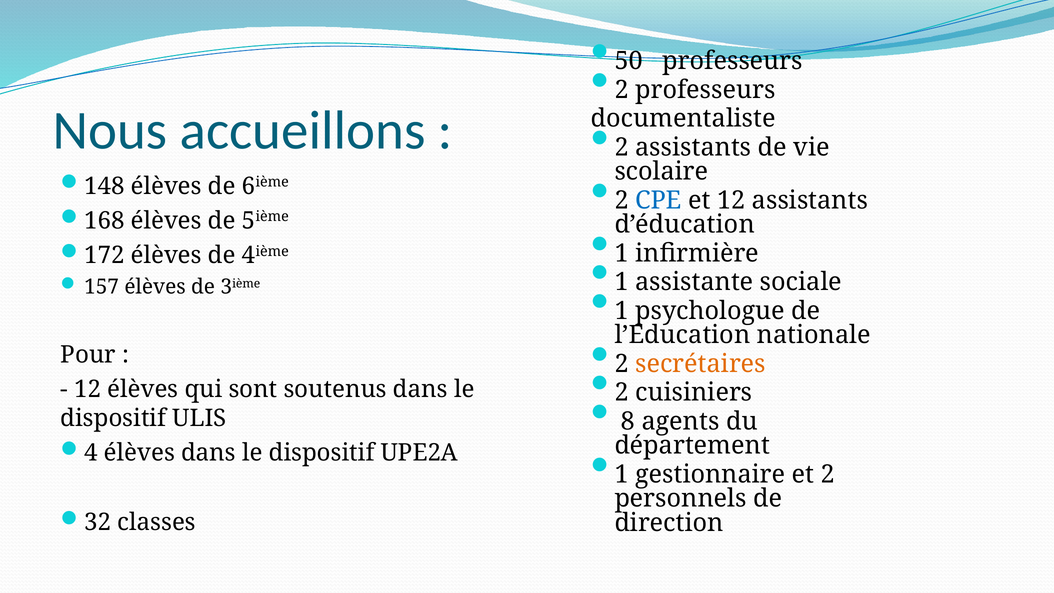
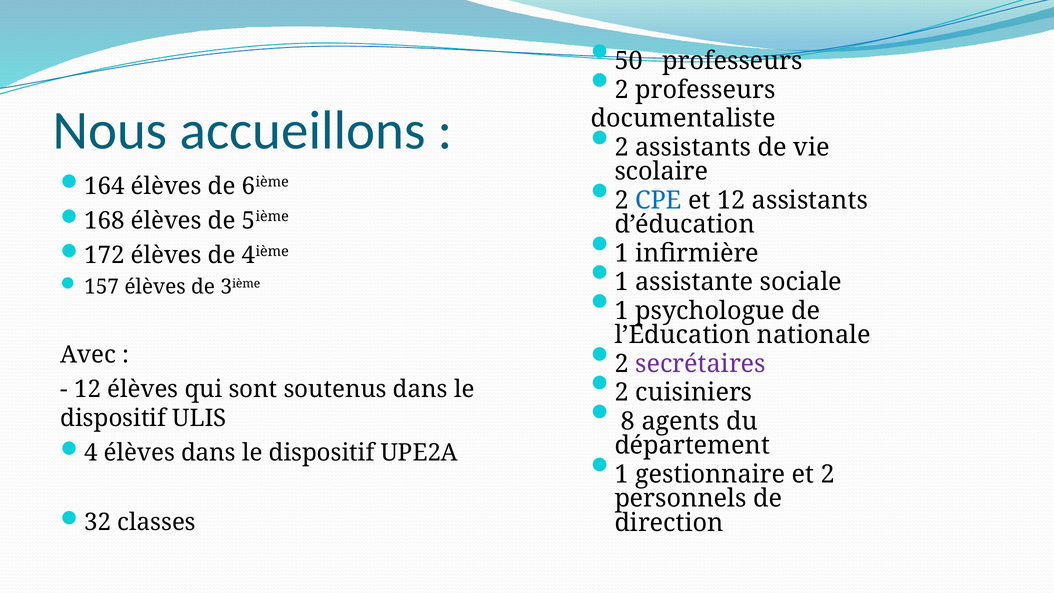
148: 148 -> 164
secrétaires colour: orange -> purple
Pour: Pour -> Avec
